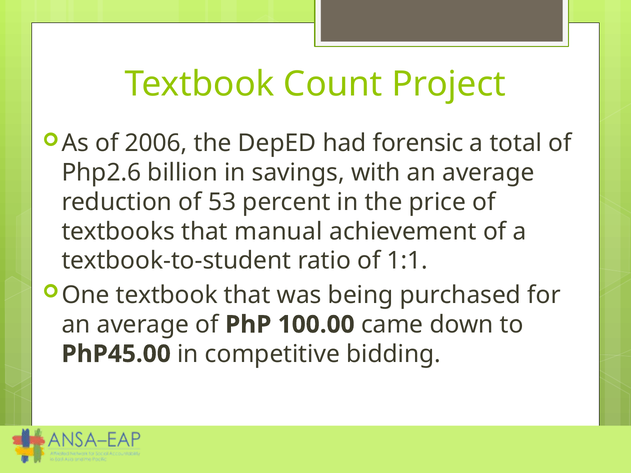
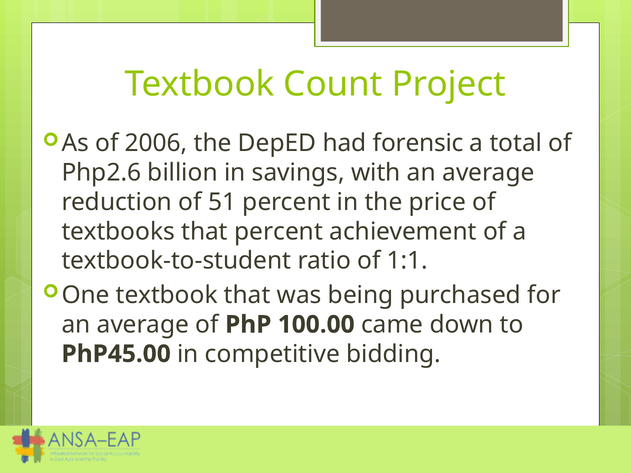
53: 53 -> 51
that manual: manual -> percent
